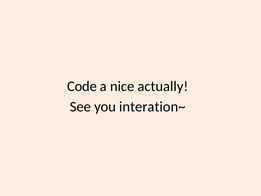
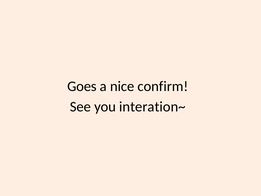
Code: Code -> Goes
actually: actually -> confirm
